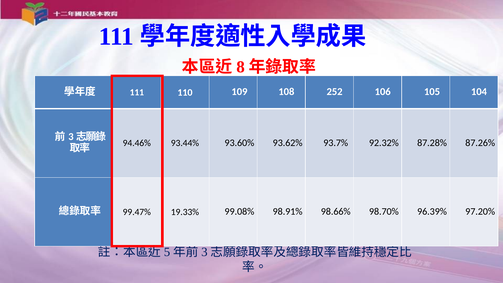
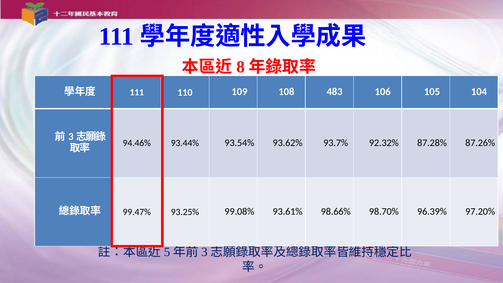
252: 252 -> 483
93.60%: 93.60% -> 93.54%
19.33%: 19.33% -> 93.25%
98.91%: 98.91% -> 93.61%
